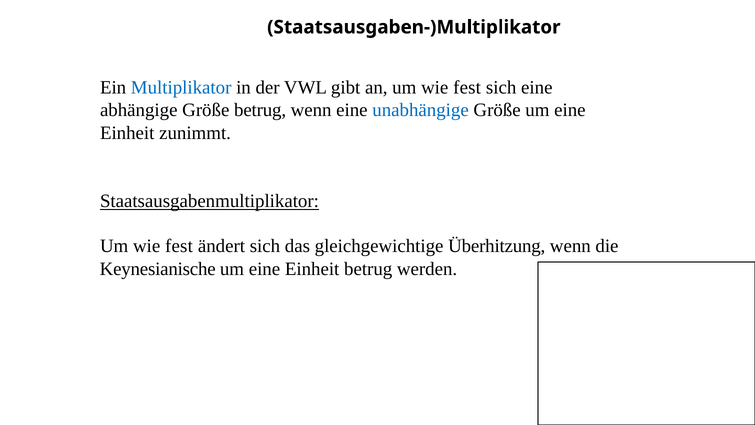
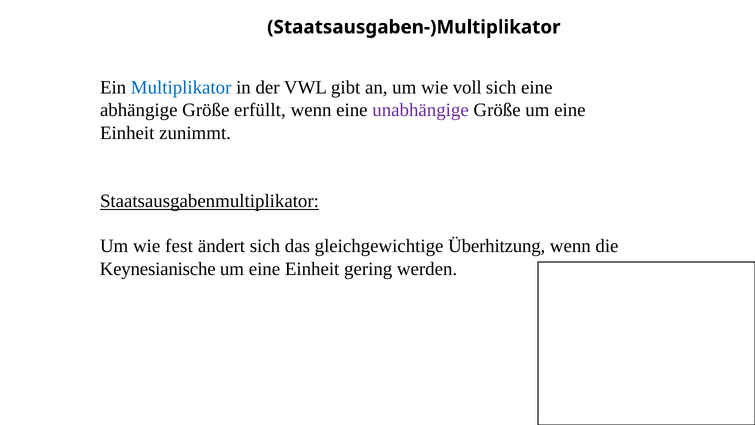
an um wie fest: fest -> voll
Größe betrug: betrug -> erfüllt
unabhängige colour: blue -> purple
Einheit betrug: betrug -> gering
